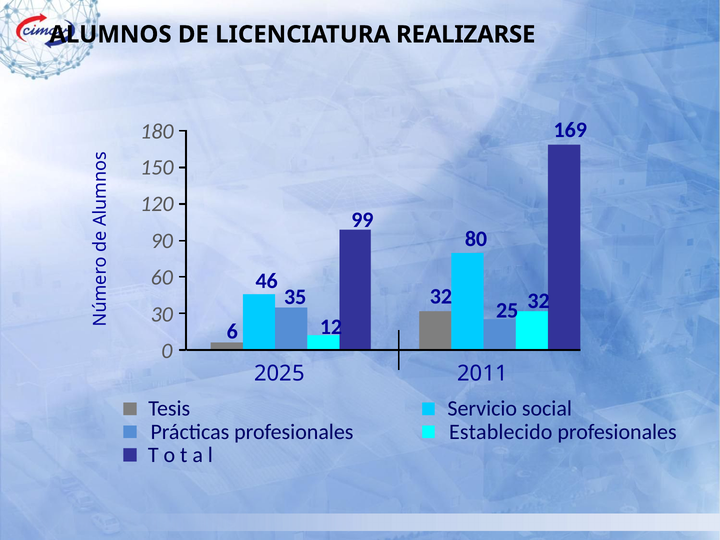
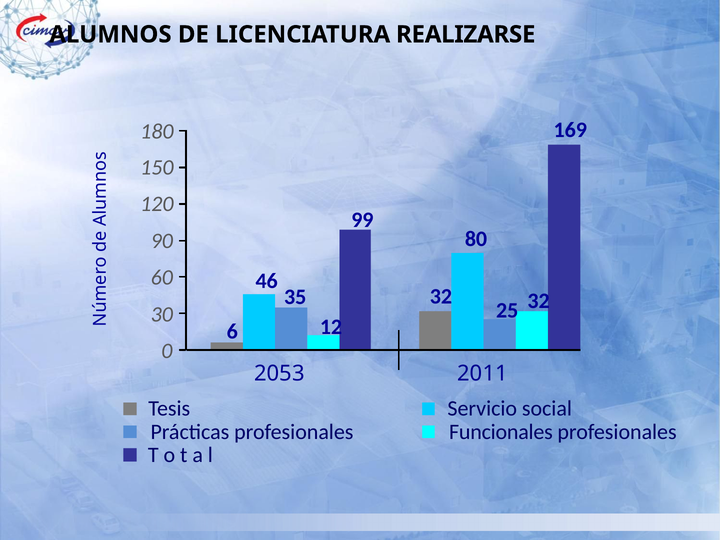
2025: 2025 -> 2053
Establecido: Establecido -> Funcionales
